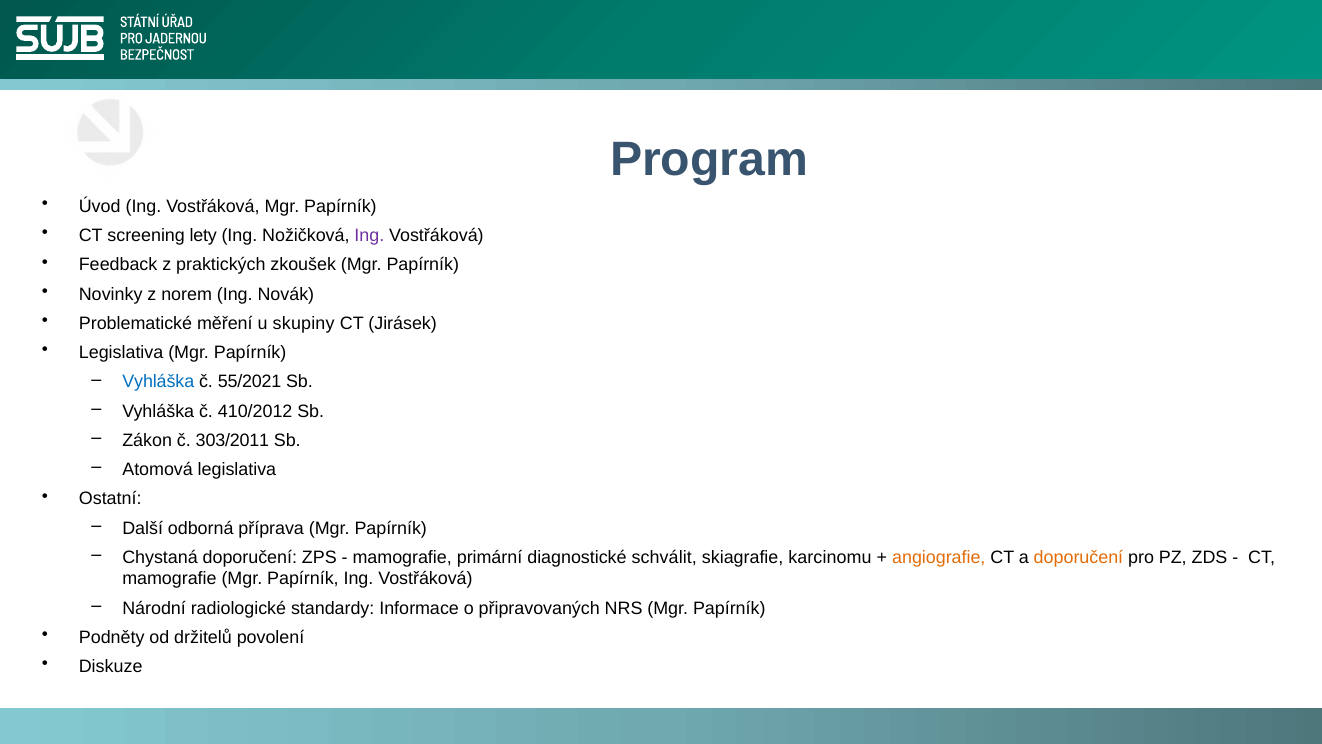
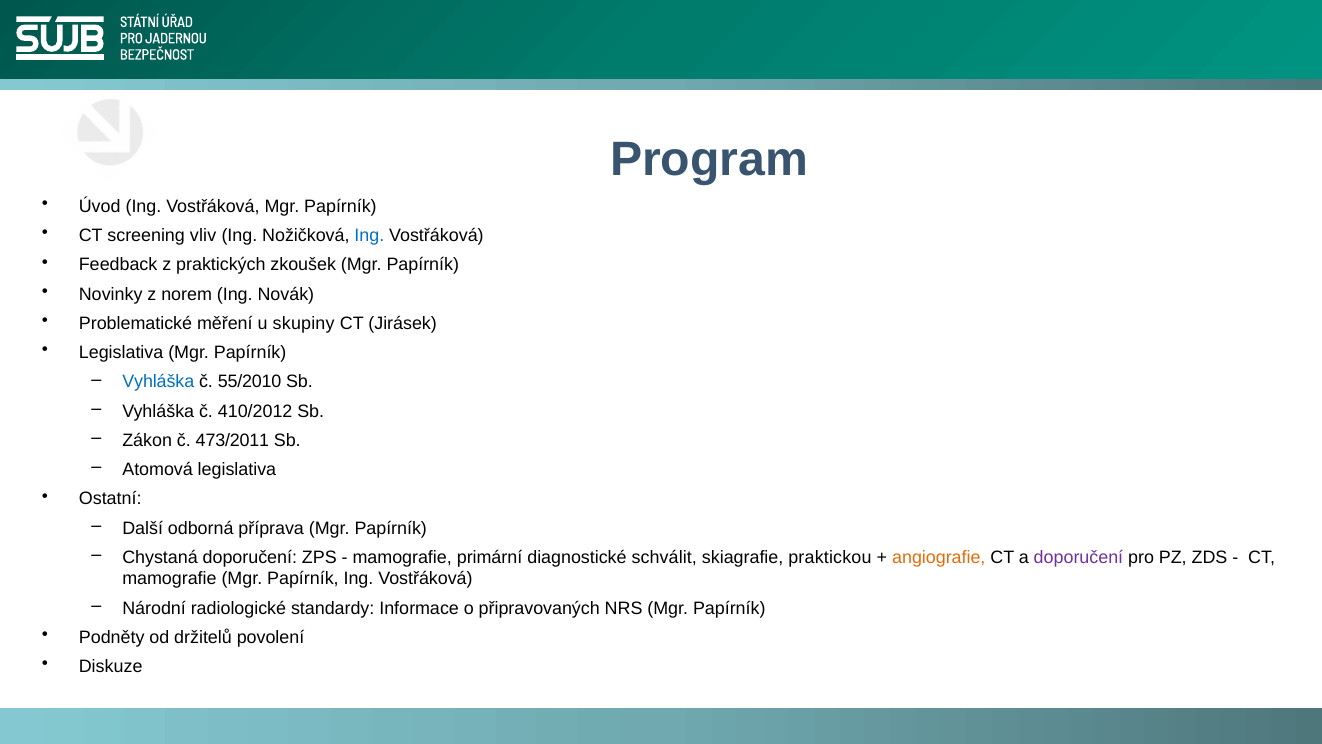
lety: lety -> vliv
Ing at (369, 236) colour: purple -> blue
55/2021: 55/2021 -> 55/2010
303/2011: 303/2011 -> 473/2011
karcinomu: karcinomu -> praktickou
doporučení at (1078, 557) colour: orange -> purple
